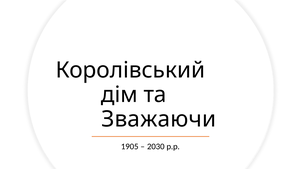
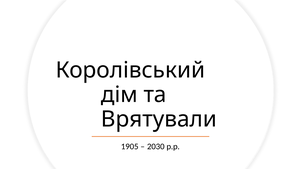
Зважаючи: Зважаючи -> Врятували
